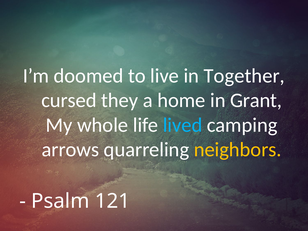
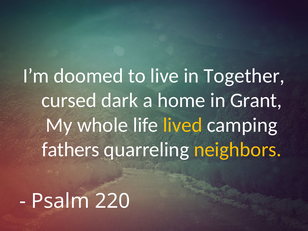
they: they -> dark
lived colour: light blue -> yellow
arrows: arrows -> fathers
121: 121 -> 220
